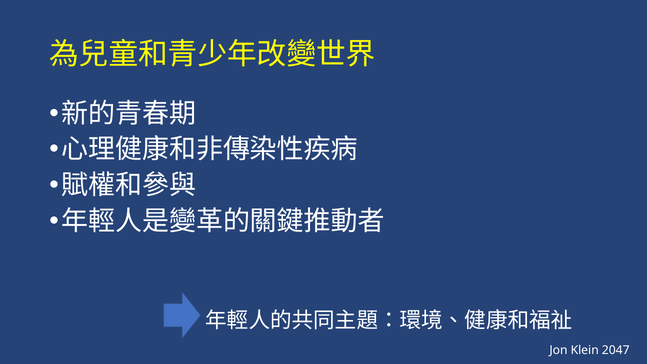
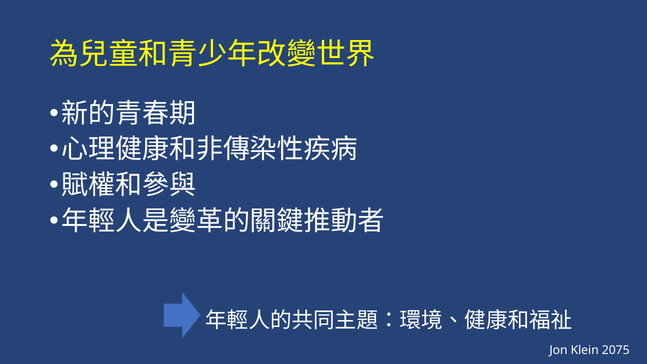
2047: 2047 -> 2075
